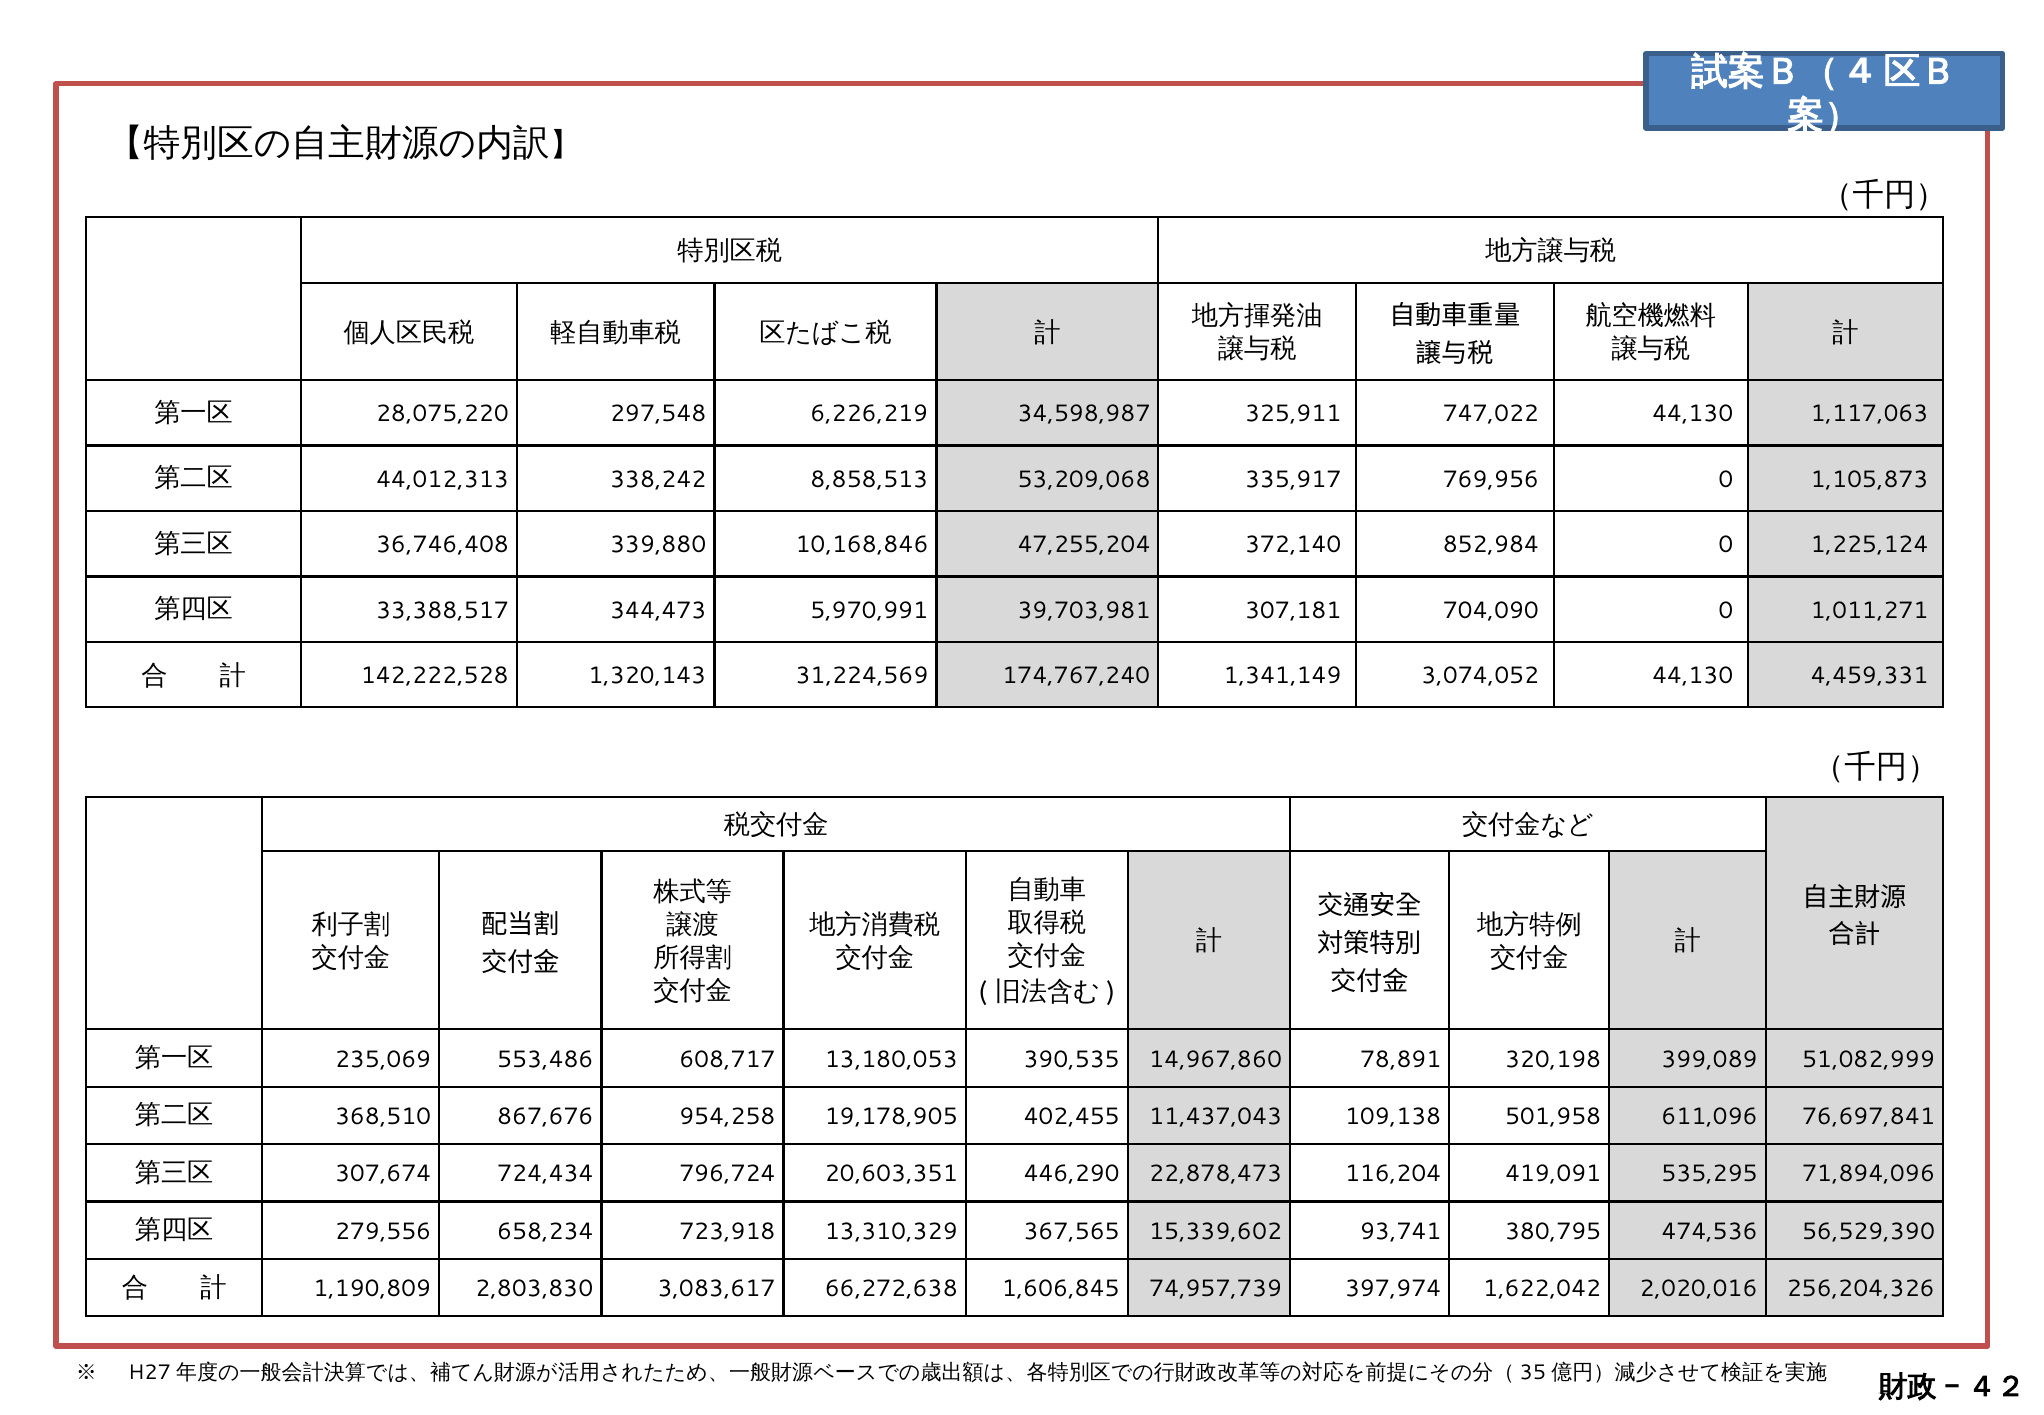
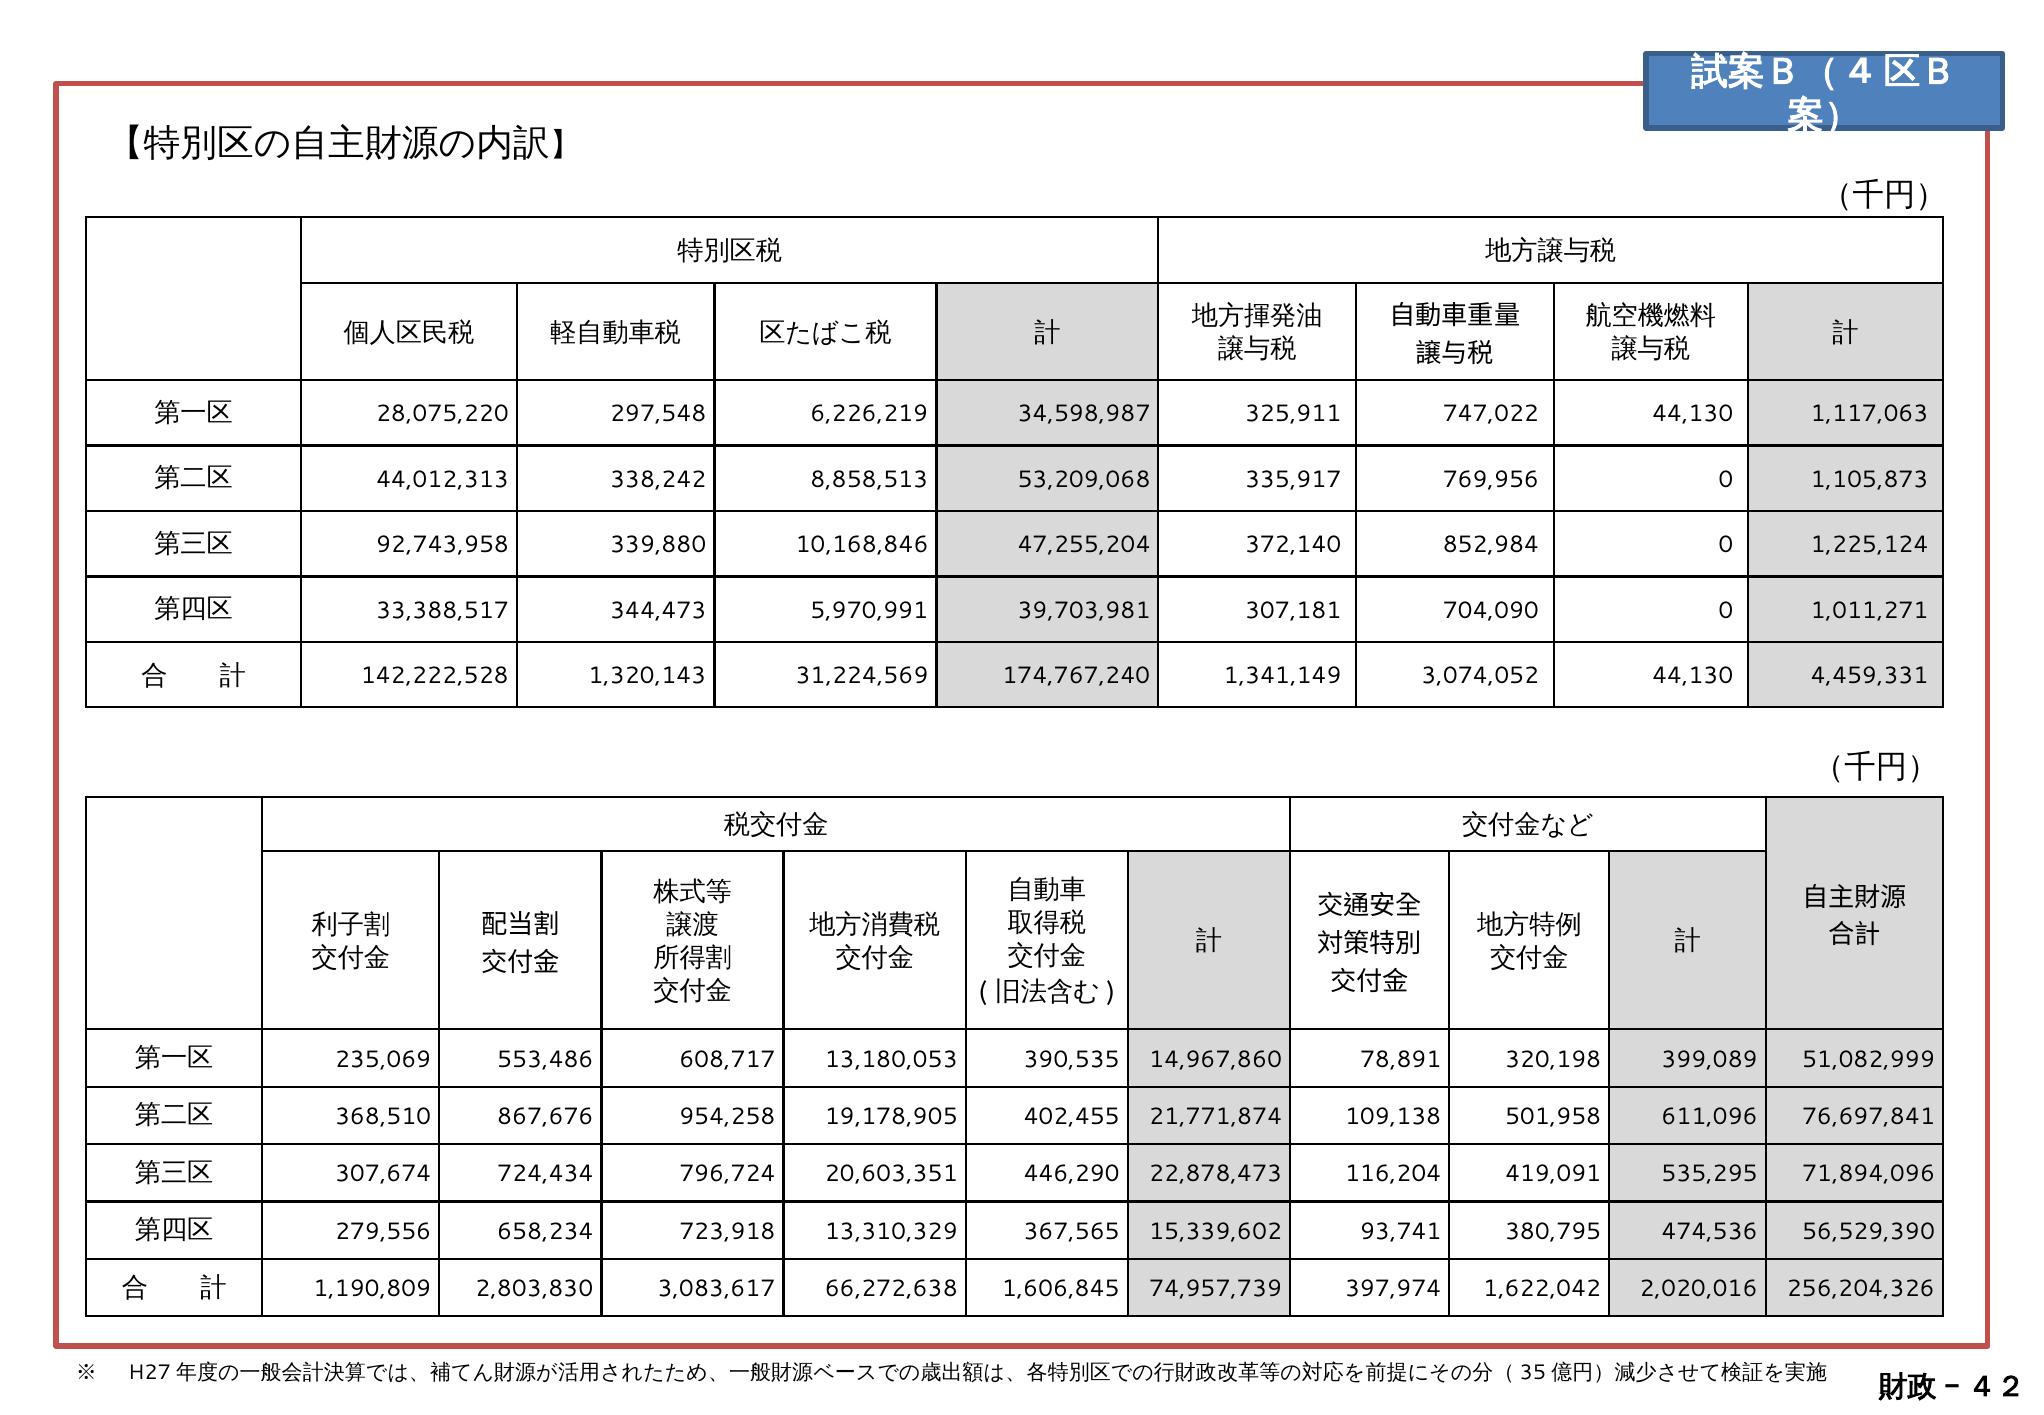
36,746,408: 36,746,408 -> 92,743,958
11,437,043: 11,437,043 -> 21,771,874
